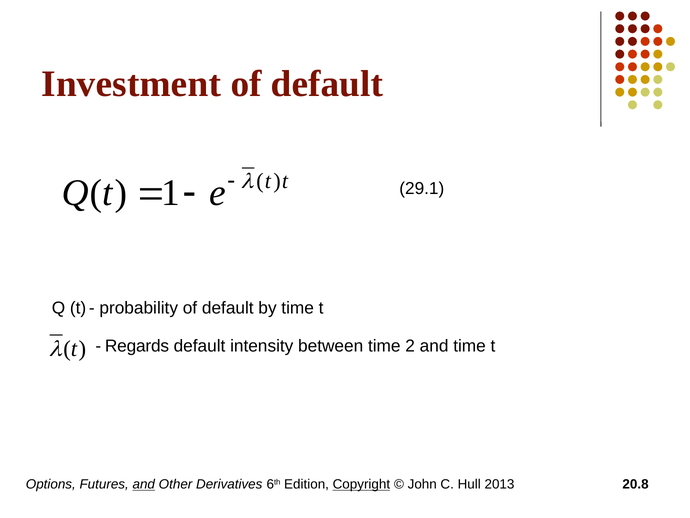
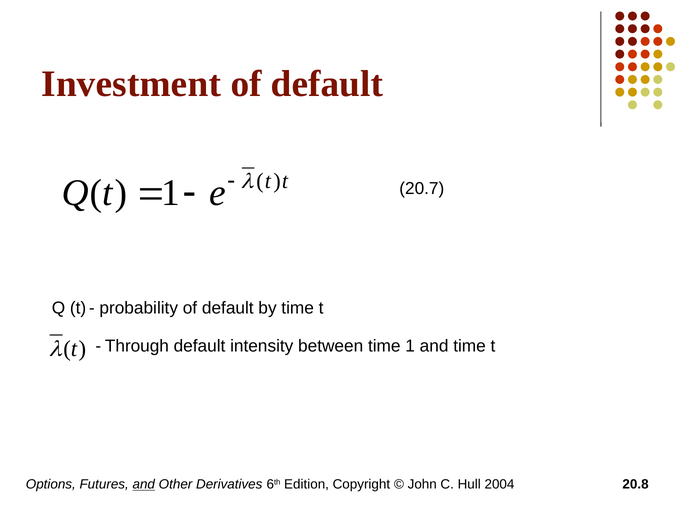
29.1: 29.1 -> 20.7
Regards: Regards -> Through
time 2: 2 -> 1
Copyright underline: present -> none
2013: 2013 -> 2004
